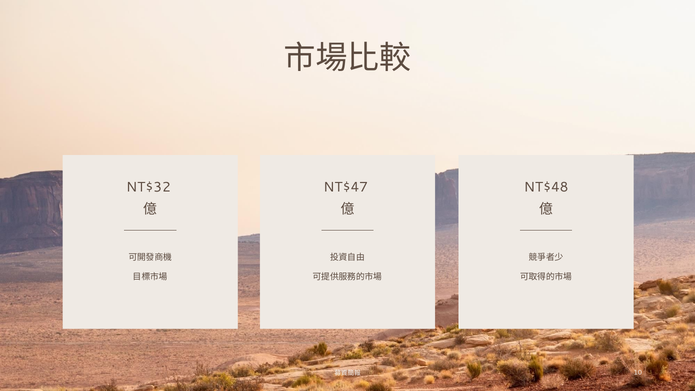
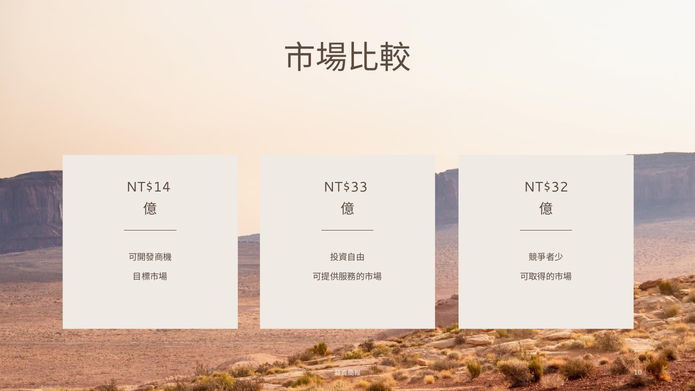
NT$32: NT$32 -> NT$14
NT$47: NT$47 -> NT$33
NT$48: NT$48 -> NT$32
